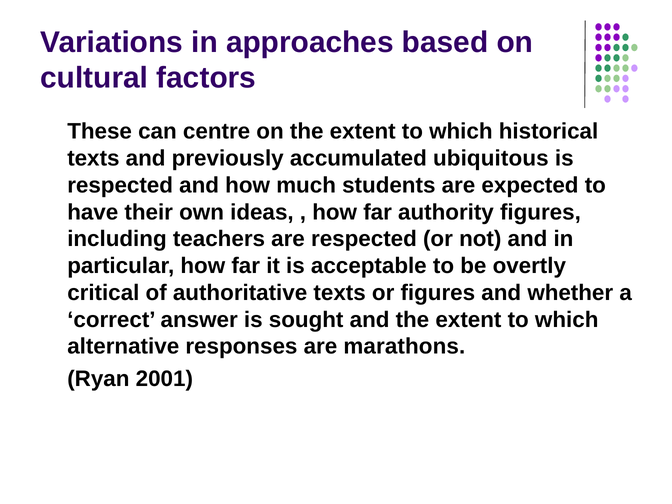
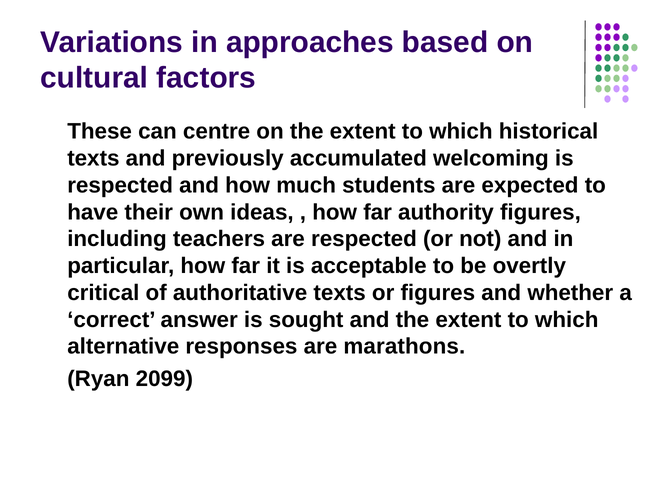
ubiquitous: ubiquitous -> welcoming
2001: 2001 -> 2099
